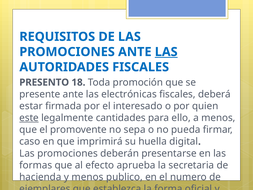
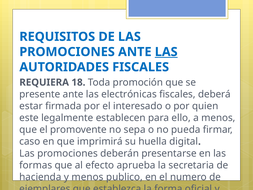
PRESENTO at (44, 82): PRESENTO -> REQUIERA
este underline: present -> none
cantidades: cantidades -> establecen
